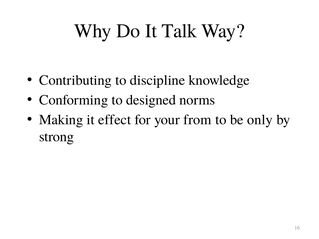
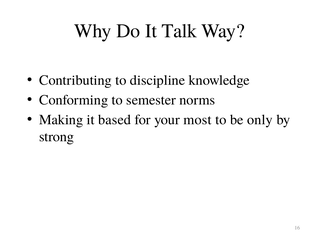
designed: designed -> semester
effect: effect -> based
from: from -> most
